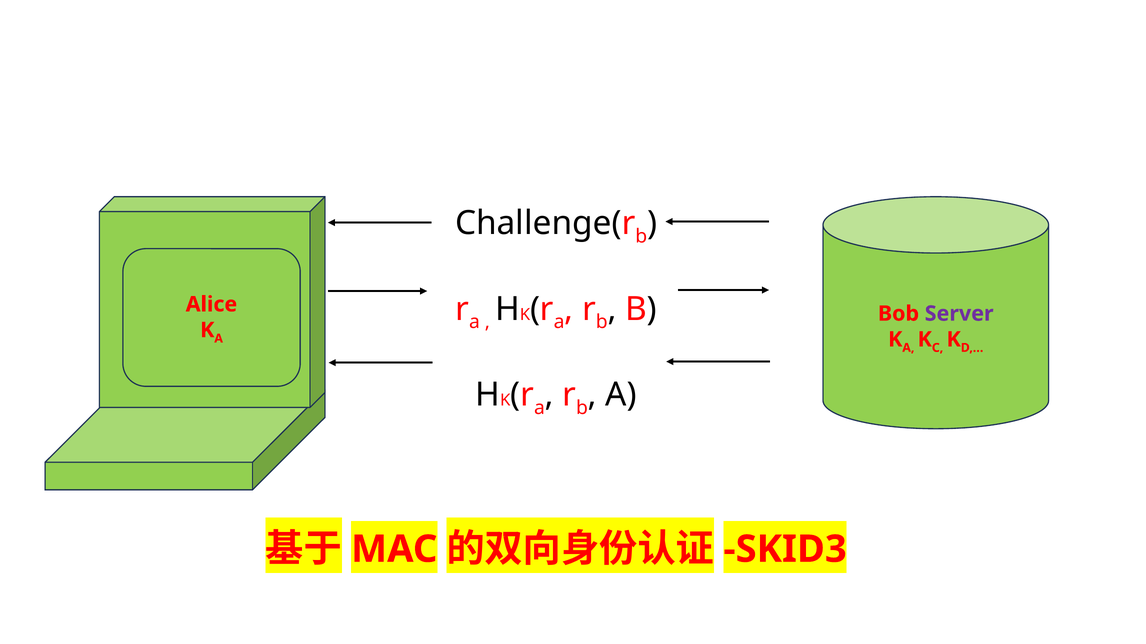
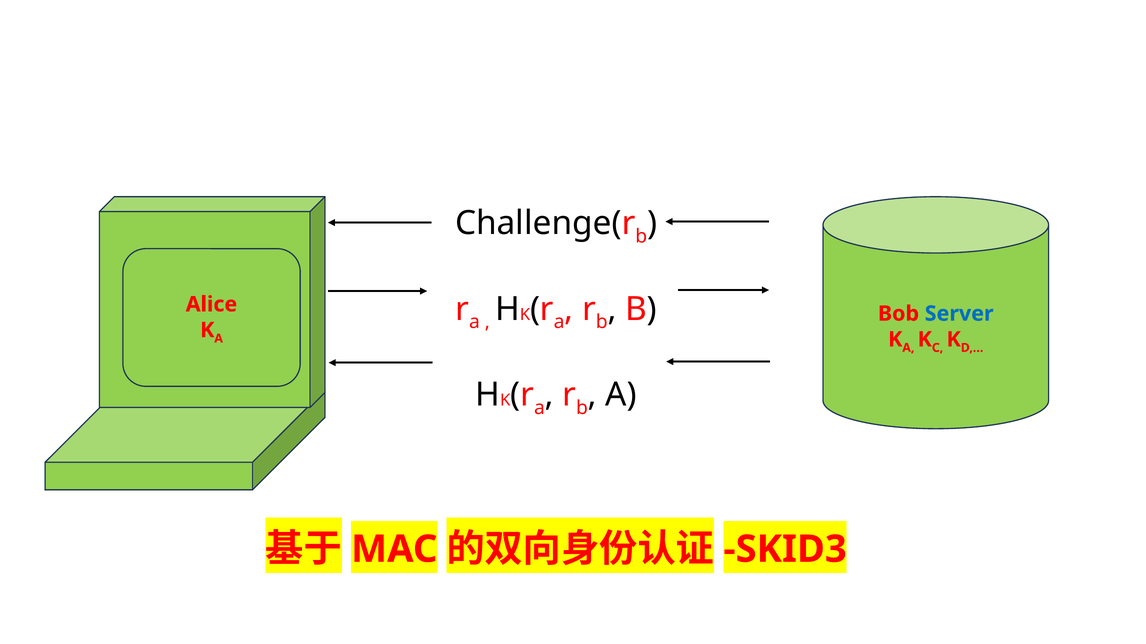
Server colour: purple -> blue
